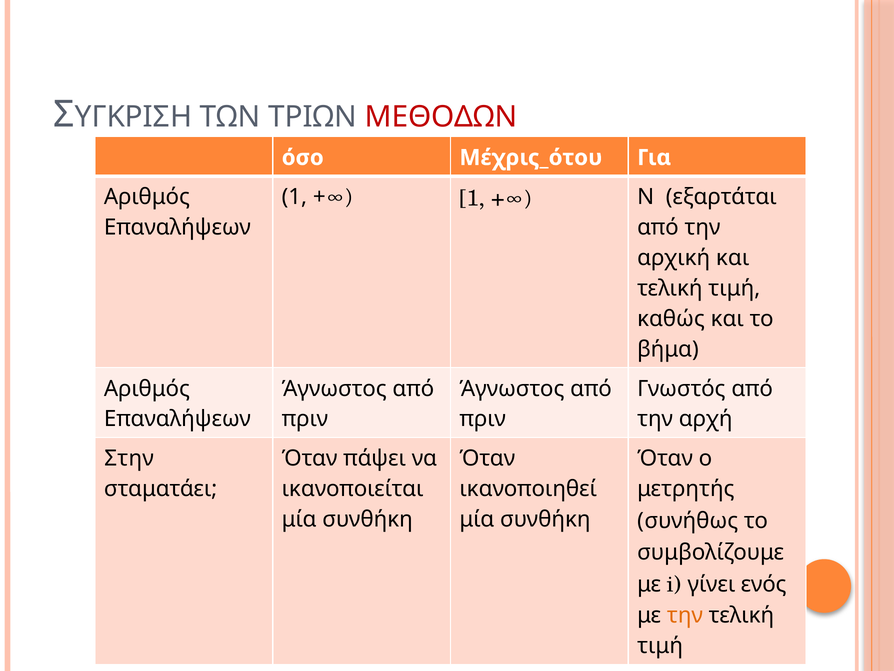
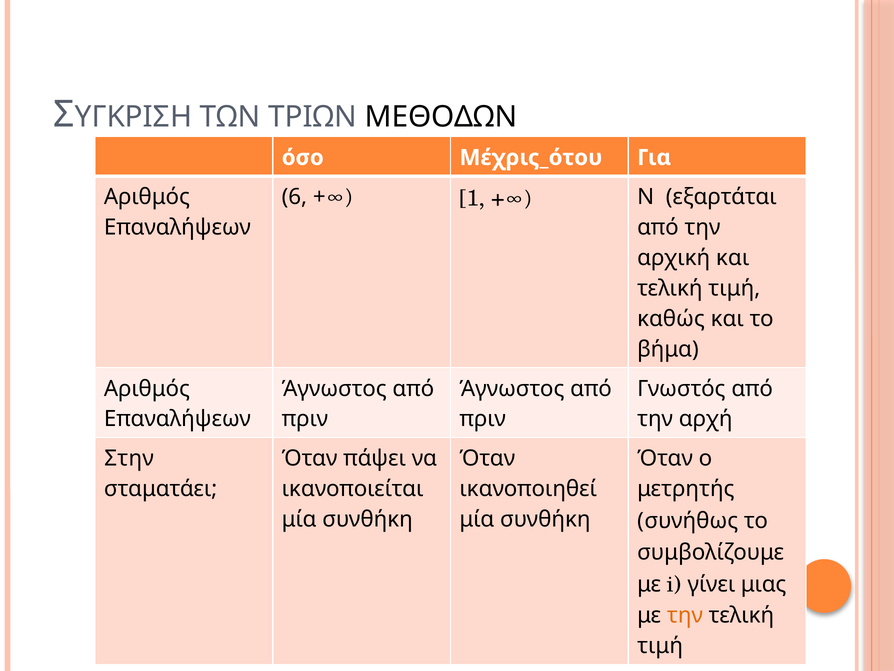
ΜΕΘΟΔΩΝ colour: red -> black
1 at (294, 197): 1 -> 6
ενός: ενός -> μιας
